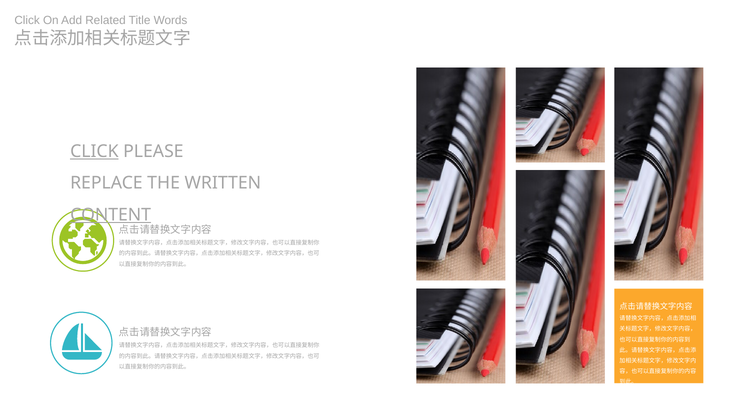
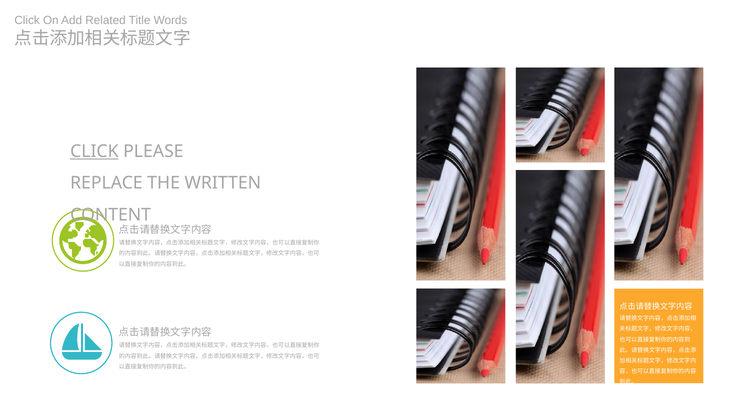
CONTENT underline: present -> none
